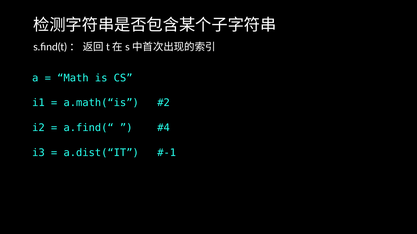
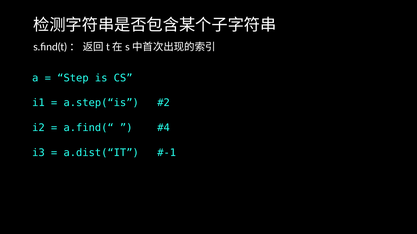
Math: Math -> Step
a.math(“is: a.math(“is -> a.step(“is
